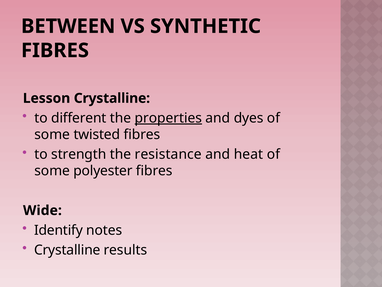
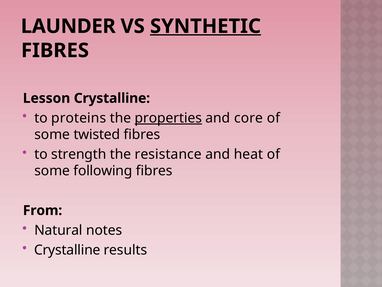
BETWEEN: BETWEEN -> LAUNDER
SYNTHETIC underline: none -> present
different: different -> proteins
dyes: dyes -> core
polyester: polyester -> following
Wide: Wide -> From
Identify: Identify -> Natural
